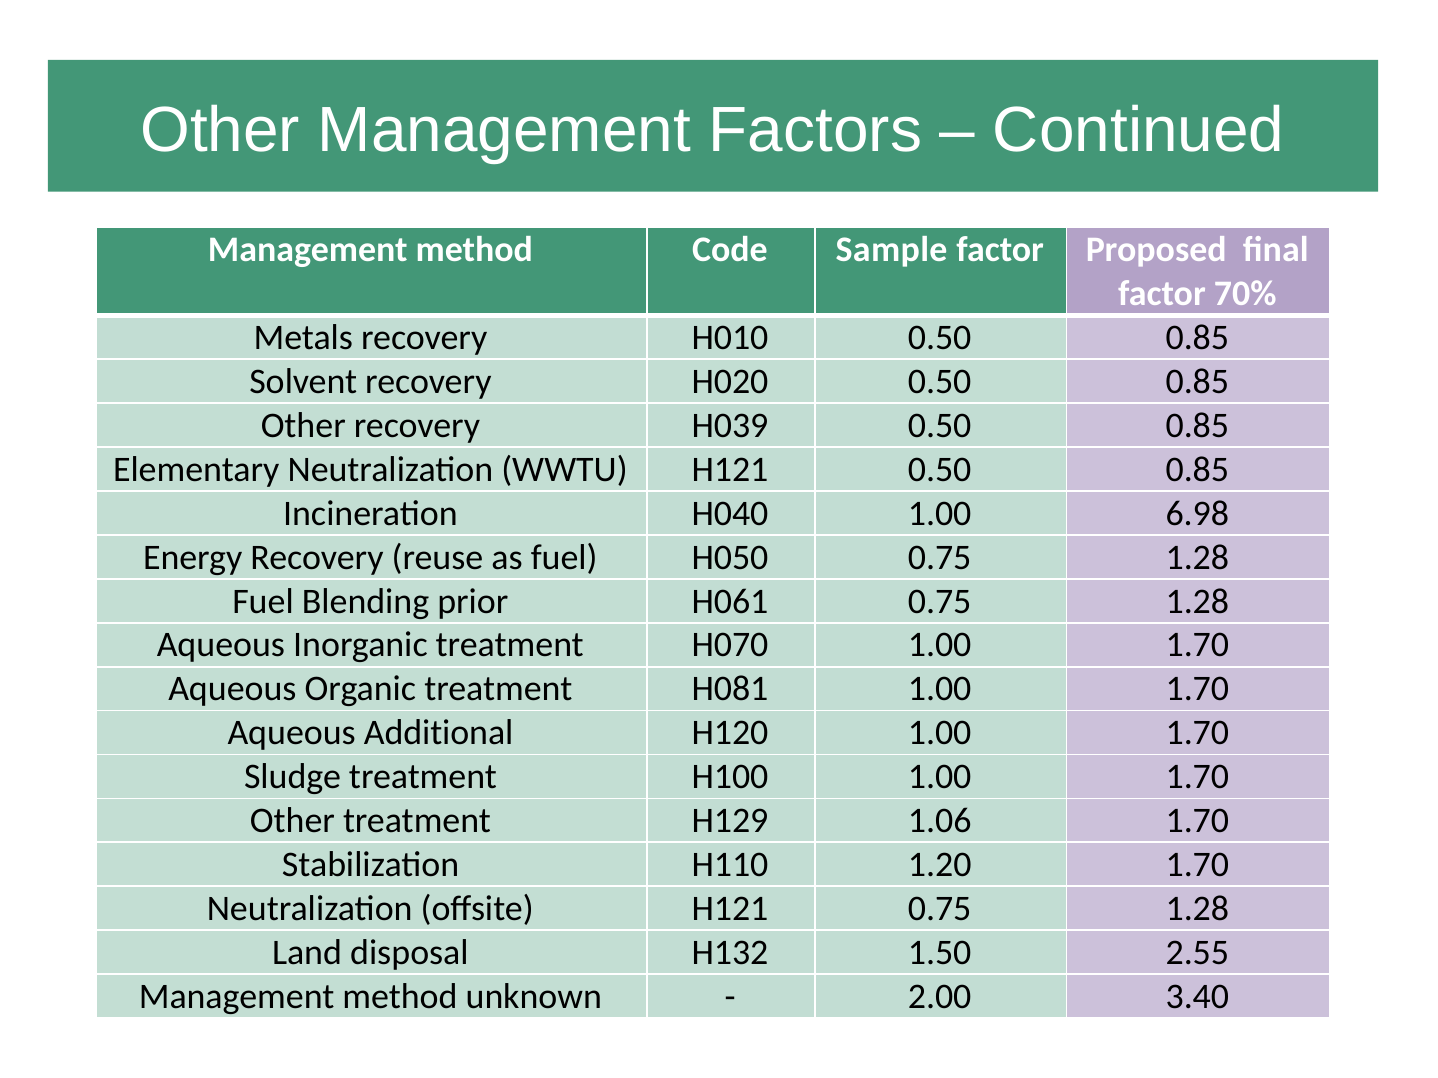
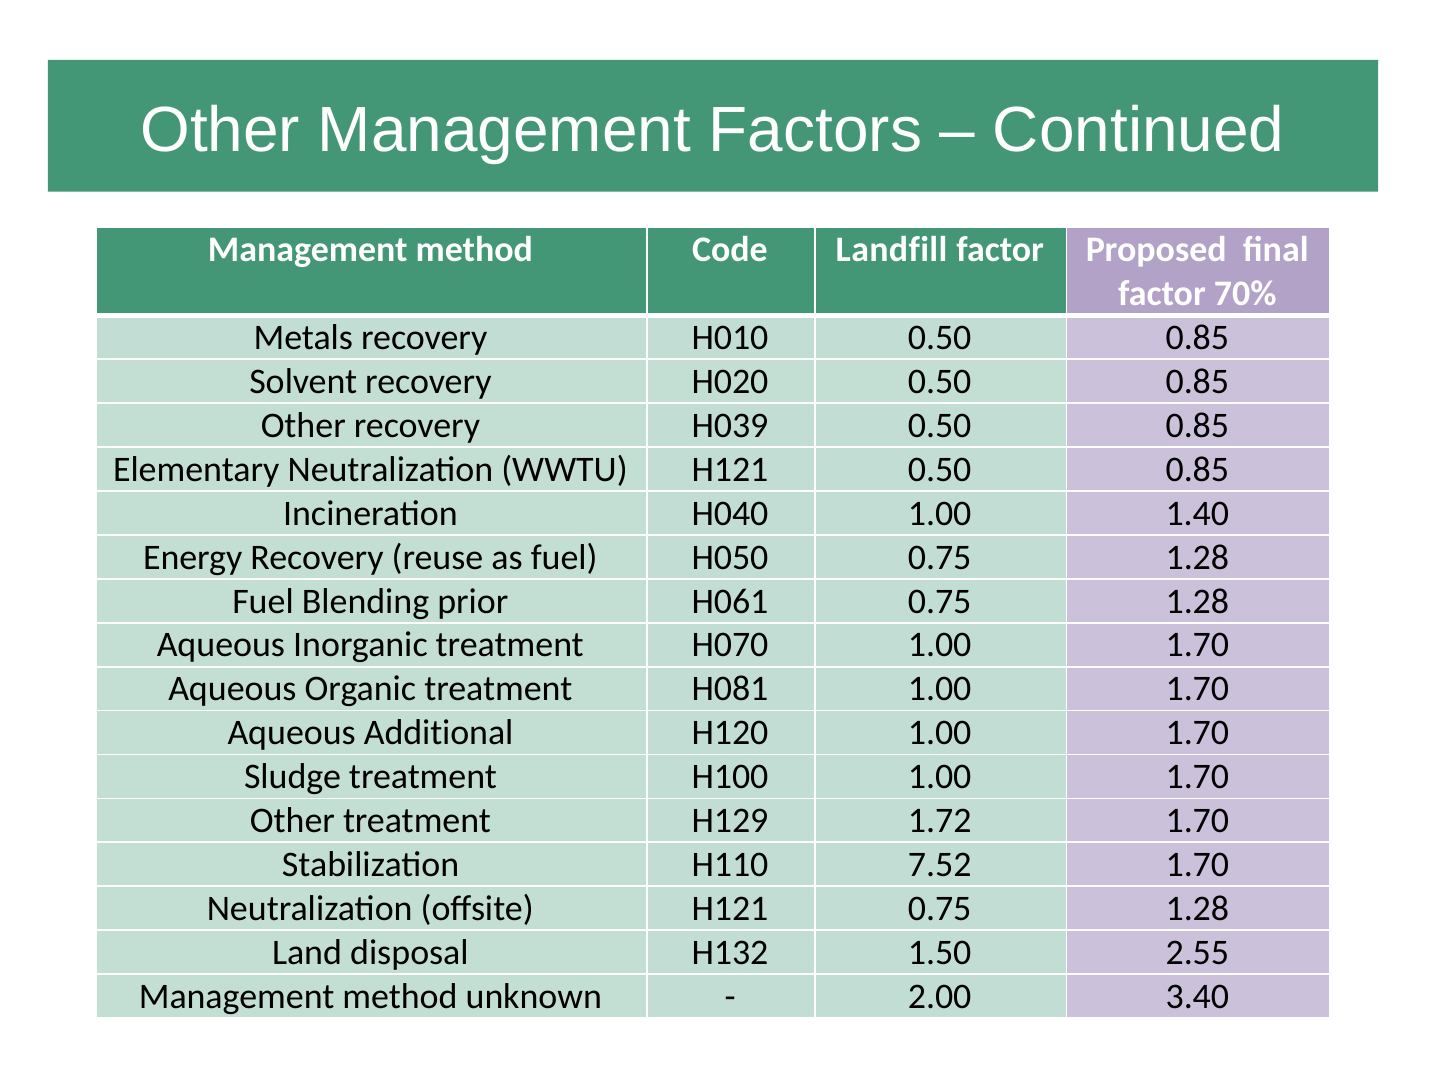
Sample: Sample -> Landfill
6.98: 6.98 -> 1.40
1.06: 1.06 -> 1.72
1.20: 1.20 -> 7.52
